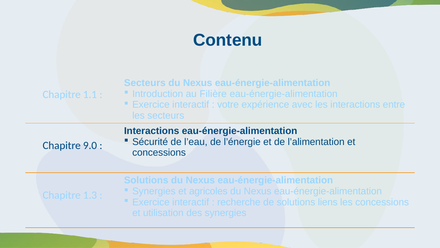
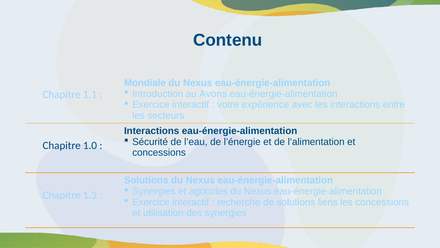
Secteurs at (145, 83): Secteurs -> Mondiale
Filière: Filière -> Avons
9.0: 9.0 -> 1.0
